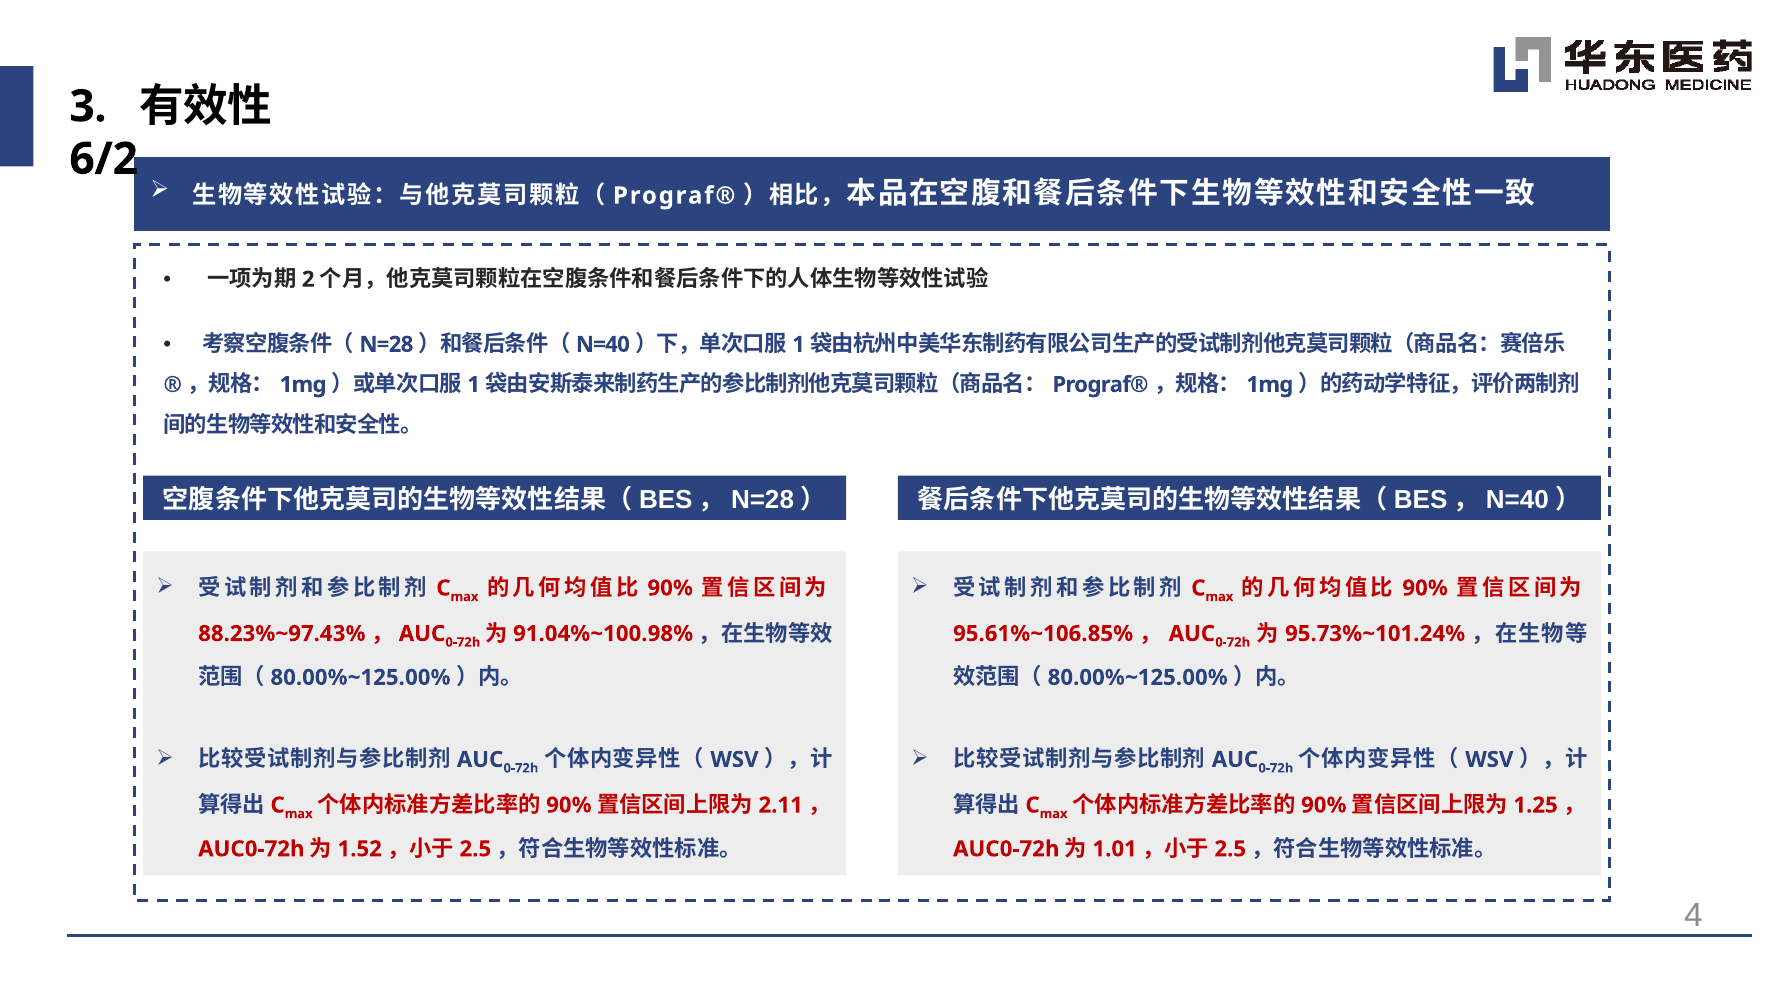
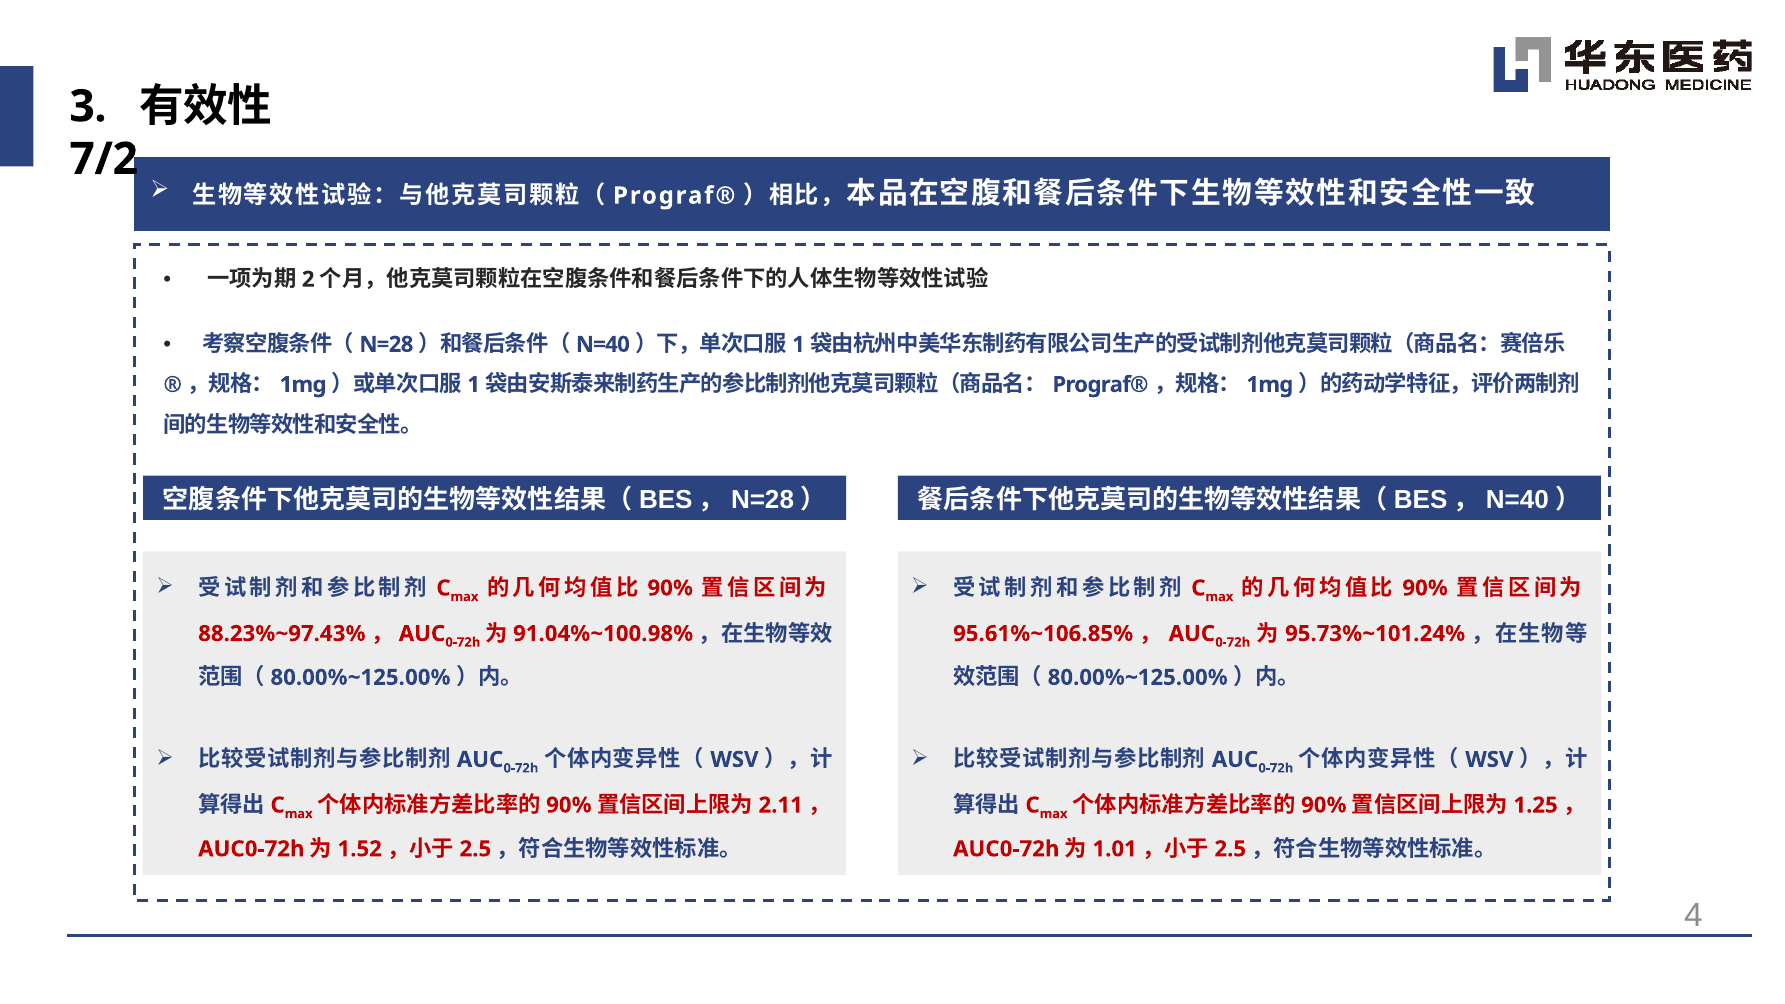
6/2: 6/2 -> 7/2
